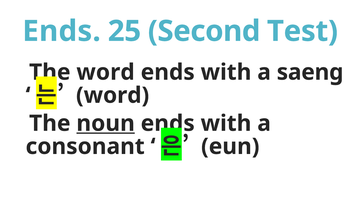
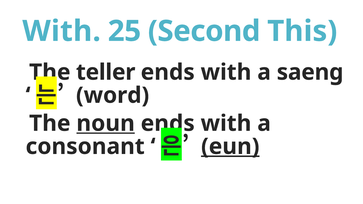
Ends at (62, 31): Ends -> With
Test: Test -> This
word at (106, 72): word -> teller
eun underline: none -> present
